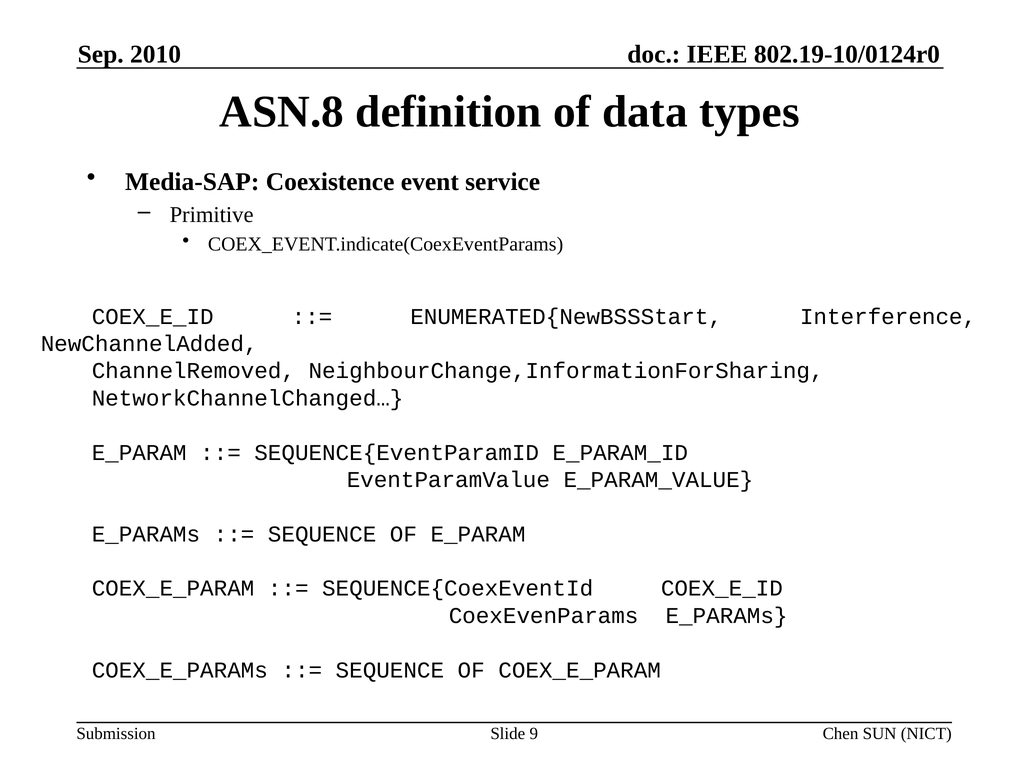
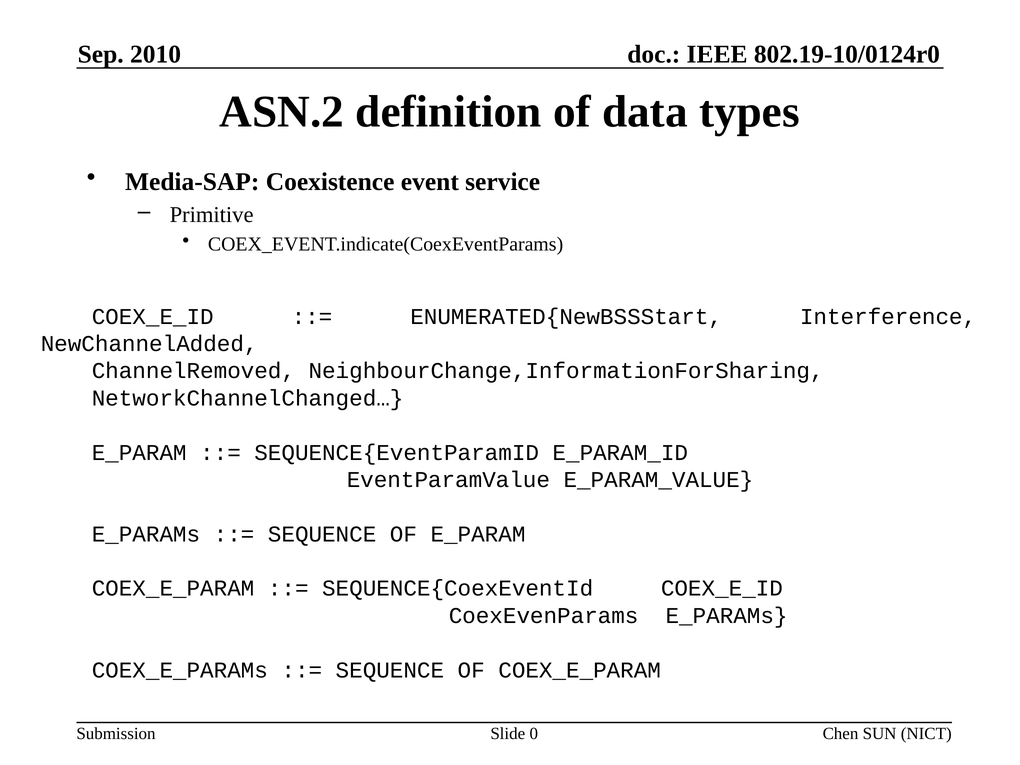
ASN.8: ASN.8 -> ASN.2
9: 9 -> 0
